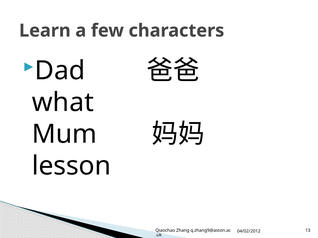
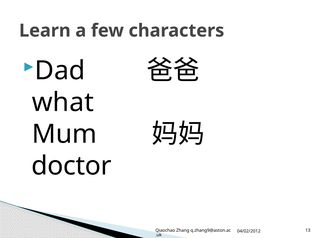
lesson: lesson -> doctor
